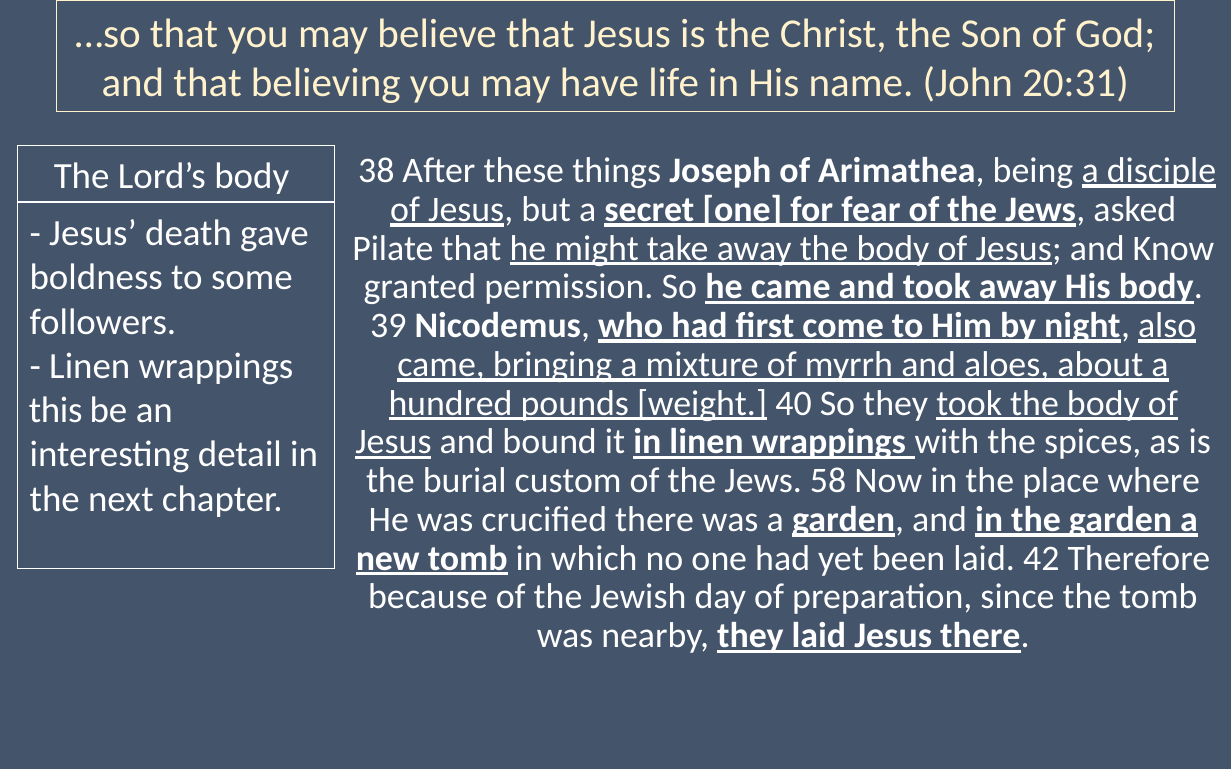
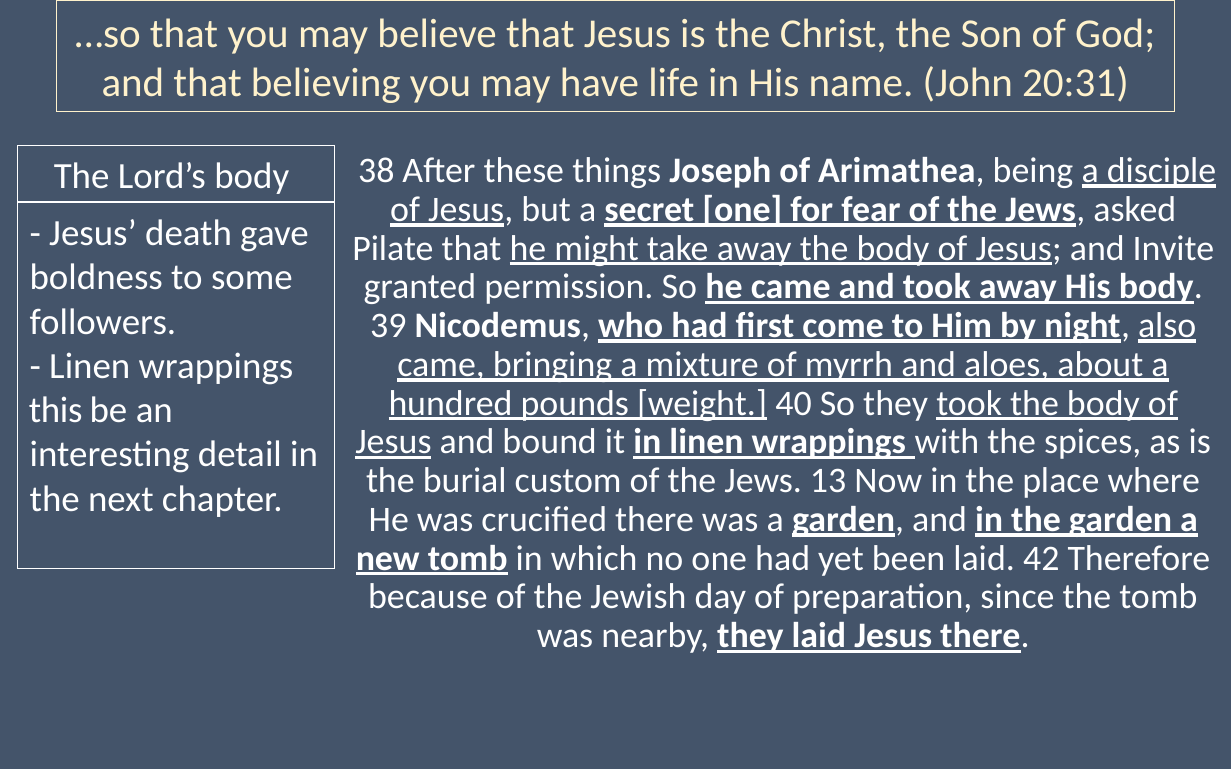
Know: Know -> Invite
58: 58 -> 13
